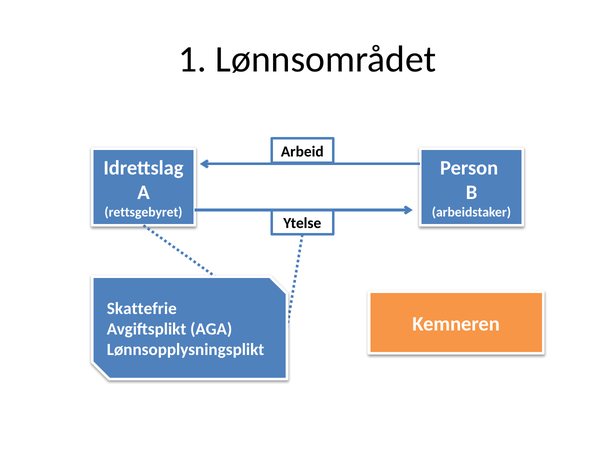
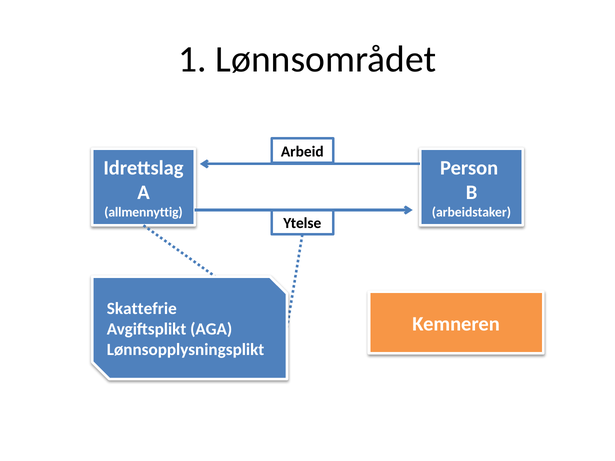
rettsgebyret: rettsgebyret -> allmennyttig
